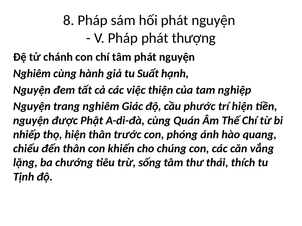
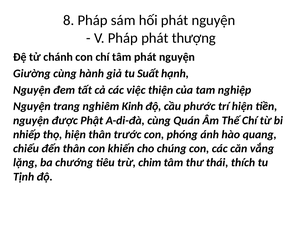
Nghiêm at (32, 74): Nghiêm -> Giường
Giác: Giác -> Kinh
sống: sống -> chim
